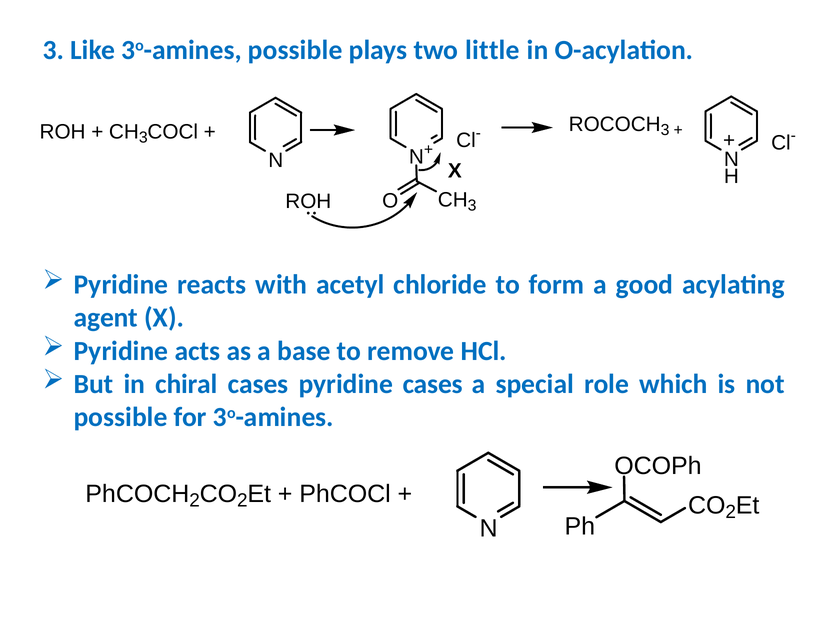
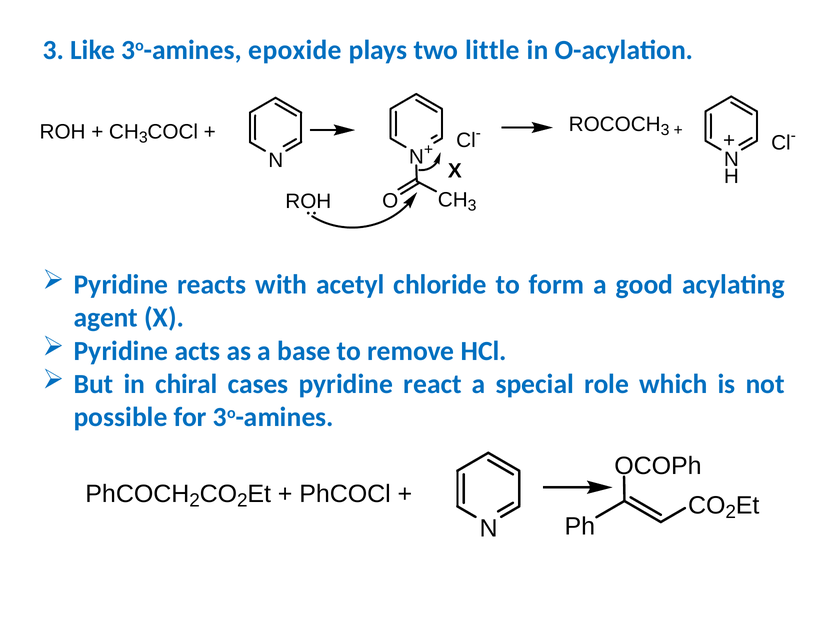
3o-amines possible: possible -> epoxide
pyridine cases: cases -> react
